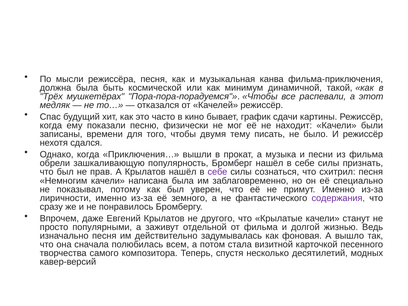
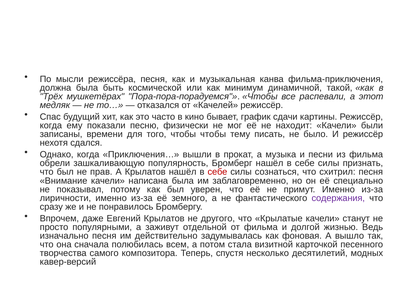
чтобы двумя: двумя -> чтобы
себе at (217, 172) colour: purple -> red
Немногим: Немногим -> Внимание
